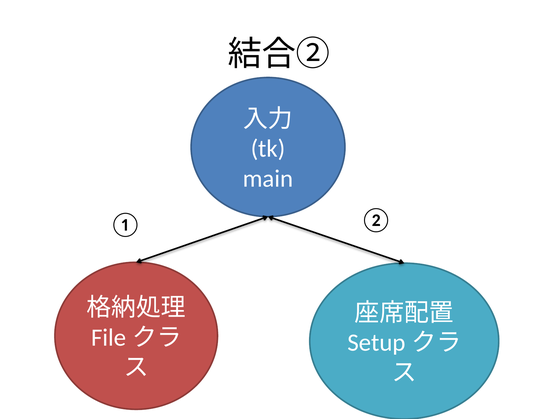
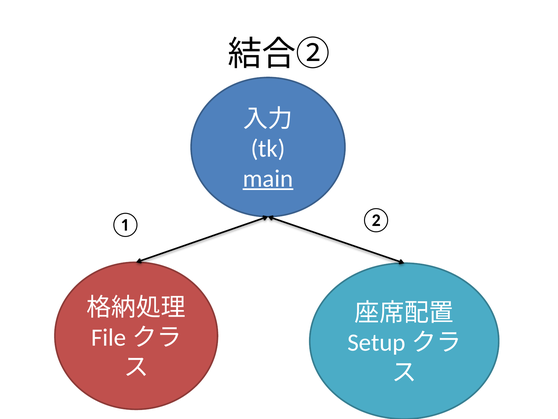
main underline: none -> present
